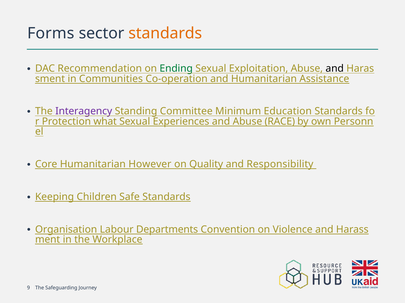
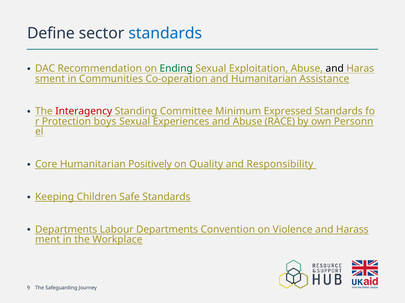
Forms: Forms -> Define
standards at (165, 34) colour: orange -> blue
Interagency colour: purple -> red
Education: Education -> Expressed
what: what -> boys
However: However -> Positively
Organisation at (66, 230): Organisation -> Departments
